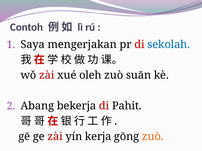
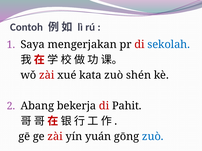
oleh: oleh -> kata
suān: suān -> shén
kerja: kerja -> yuán
zuò at (153, 137) colour: orange -> blue
